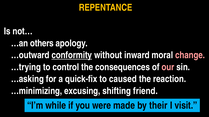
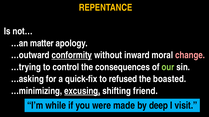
others: others -> matter
our colour: pink -> light green
caused: caused -> refused
reaction: reaction -> boasted
excusing underline: none -> present
their: their -> deep
